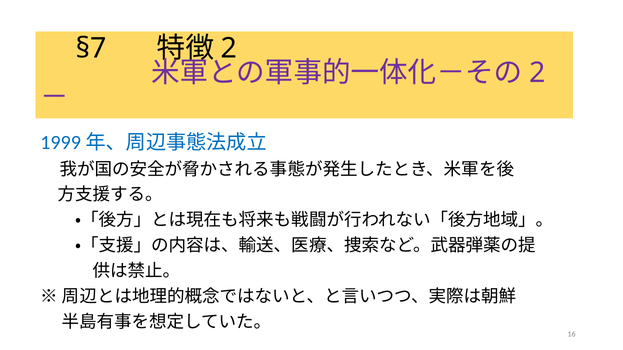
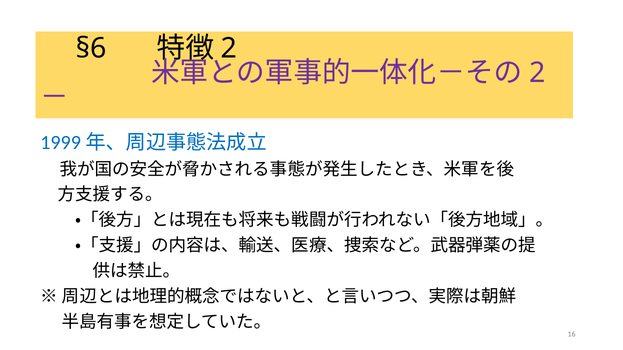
§7: §7 -> §6
